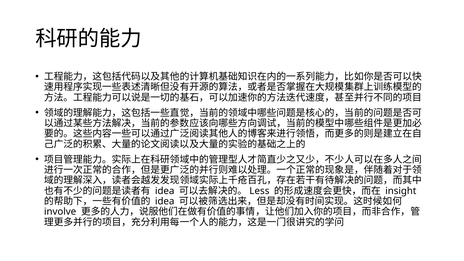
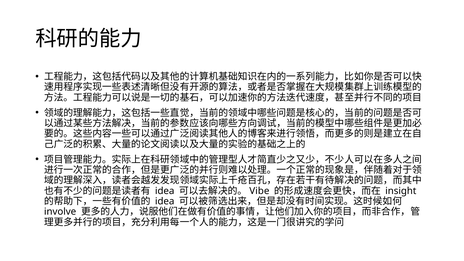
Less: Less -> Vibe
